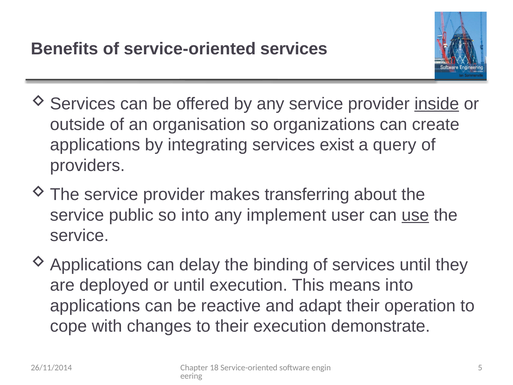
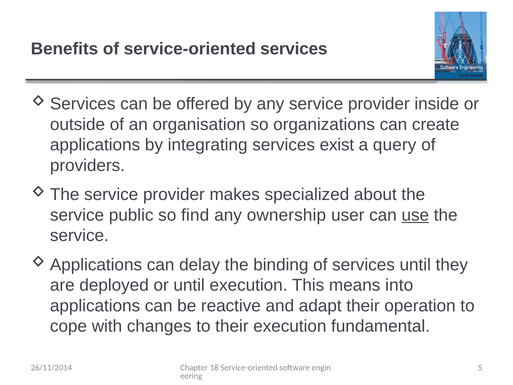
inside underline: present -> none
transferring: transferring -> specialized
so into: into -> find
implement: implement -> ownership
demonstrate: demonstrate -> fundamental
